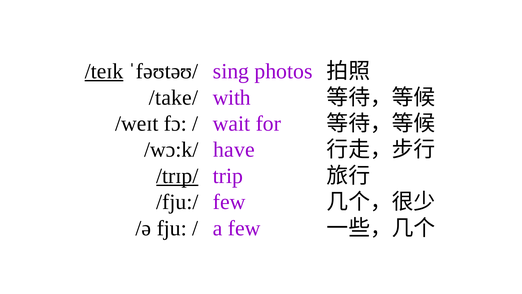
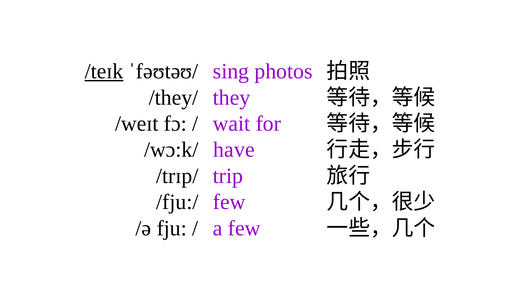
/take/: /take/ -> /they/
with: with -> they
/trɪp/ underline: present -> none
